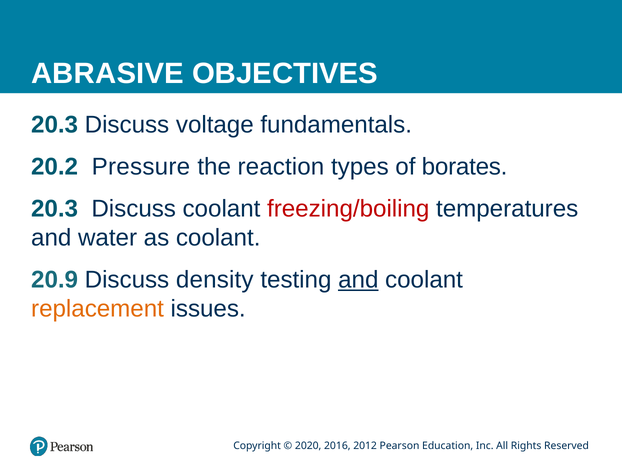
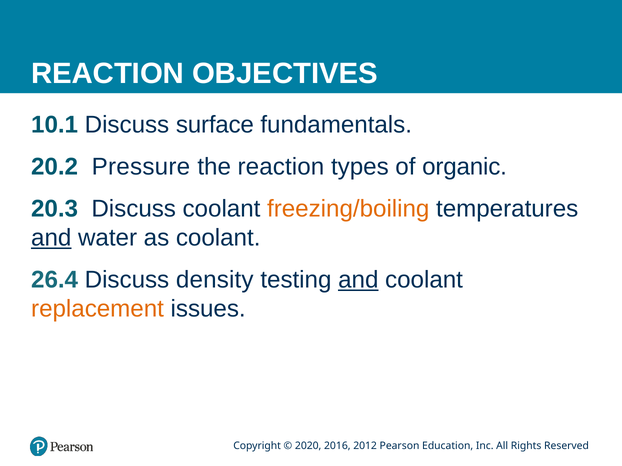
ABRASIVE at (107, 74): ABRASIVE -> REACTION
20.3 at (55, 125): 20.3 -> 10.1
voltage: voltage -> surface
borates: borates -> organic
freezing/boiling colour: red -> orange
and at (51, 238) underline: none -> present
20.9: 20.9 -> 26.4
